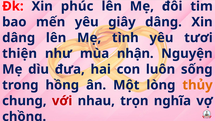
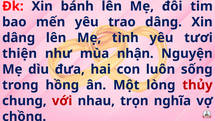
phúc: phúc -> bánh
giây: giây -> trao
thủy colour: orange -> red
